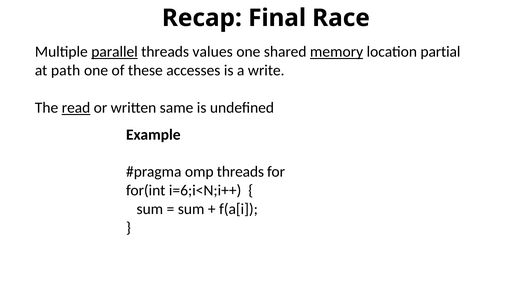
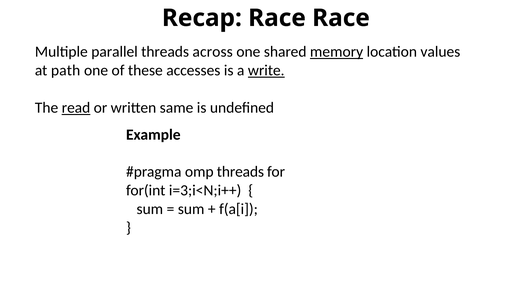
Recap Final: Final -> Race
parallel underline: present -> none
values: values -> across
partial: partial -> values
write underline: none -> present
i=6;i<N;i++: i=6;i<N;i++ -> i=3;i<N;i++
